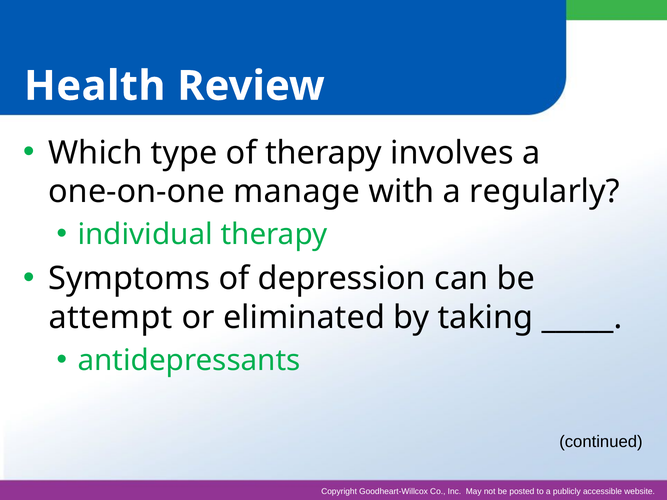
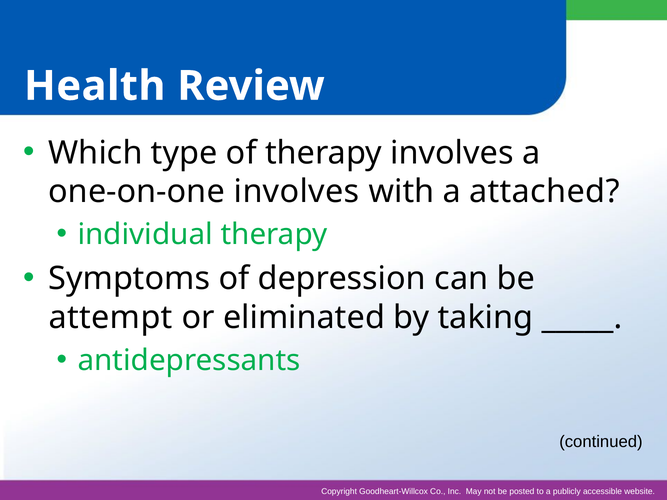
one-on-one manage: manage -> involves
regularly: regularly -> attached
